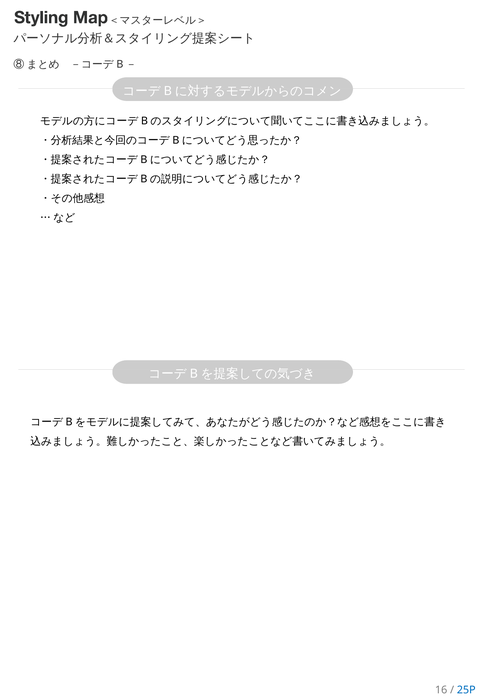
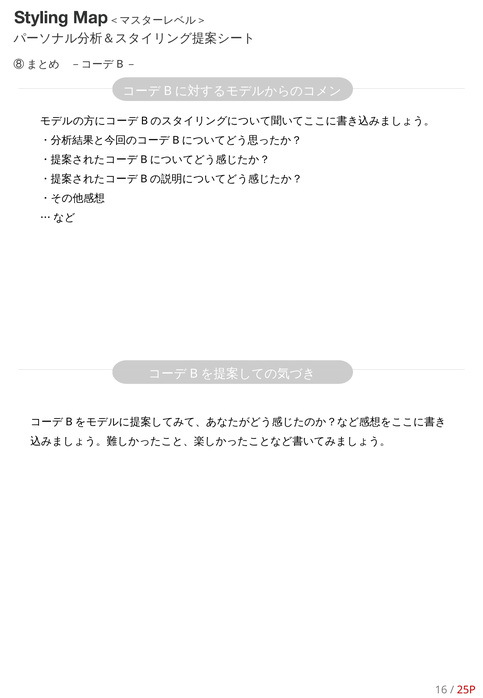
25P colour: blue -> red
